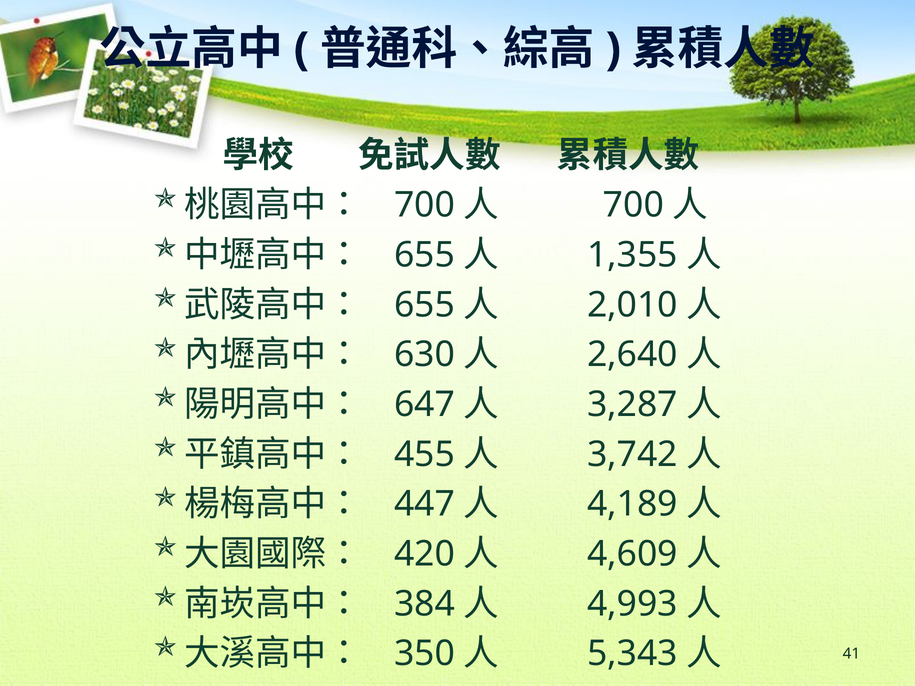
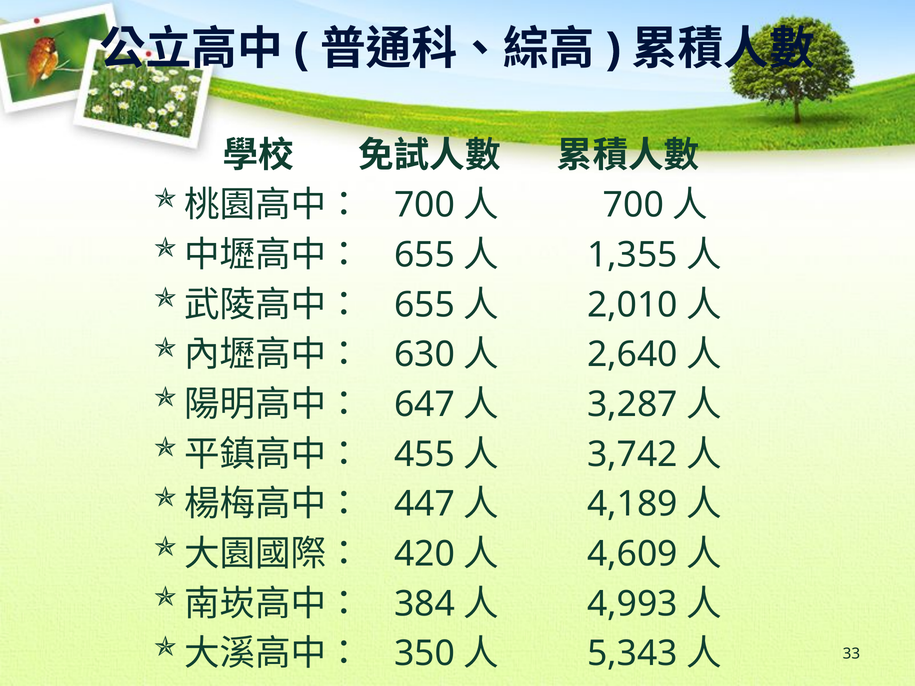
41: 41 -> 33
